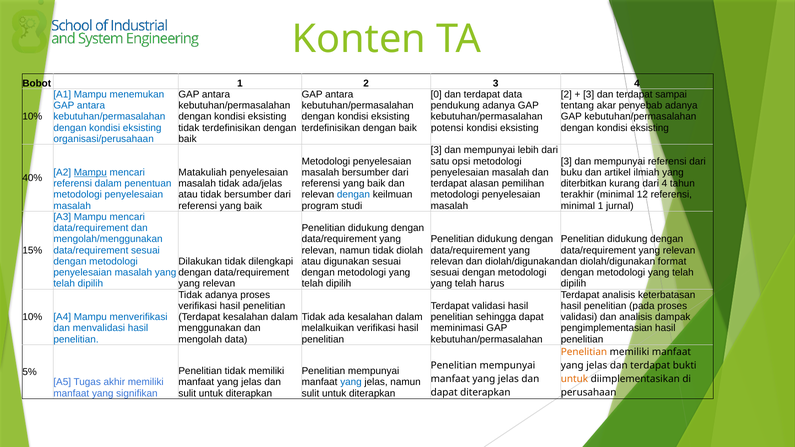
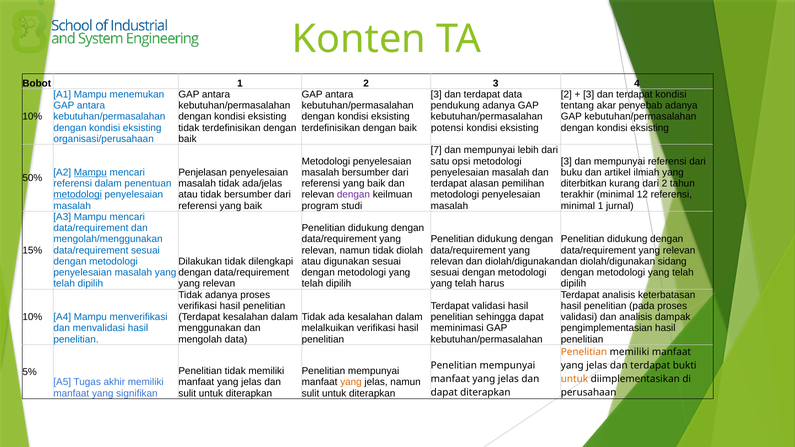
0 at (436, 95): 0 -> 3
terdapat sampai: sampai -> kondisi
3 at (436, 150): 3 -> 7
Matakuliah: Matakuliah -> Penjelasan
40%: 40% -> 50%
dari 4: 4 -> 2
metodologi at (78, 195) underline: none -> present
dengan at (353, 195) colour: blue -> purple
format: format -> sidang
yang at (351, 382) colour: blue -> orange
